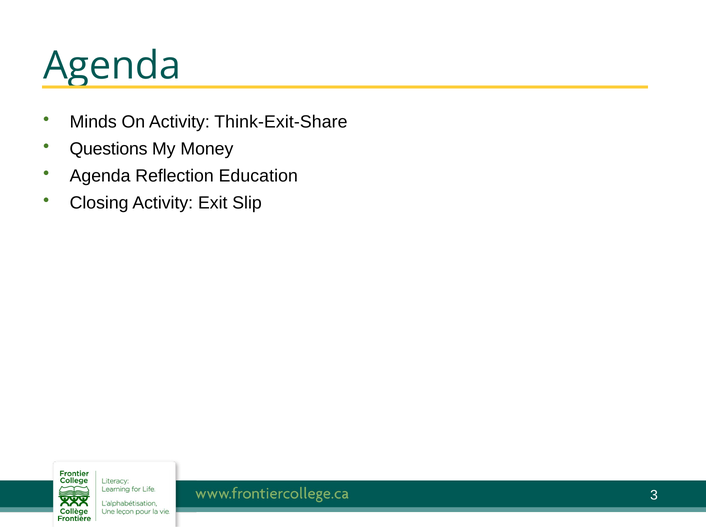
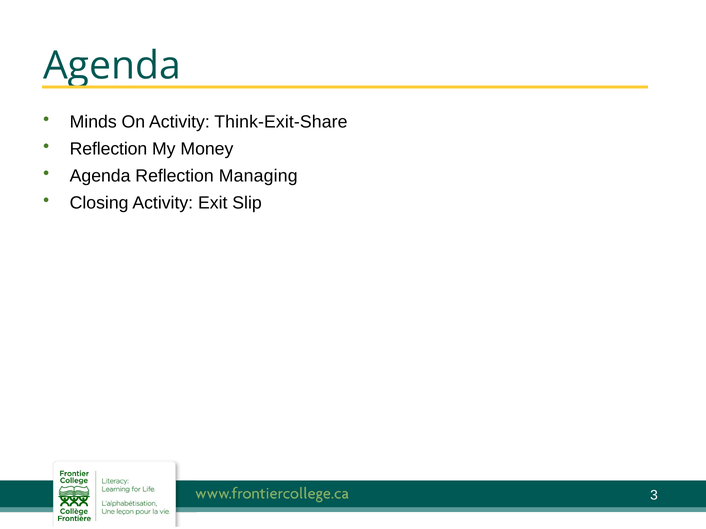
Questions at (109, 149): Questions -> Reflection
Education: Education -> Managing
